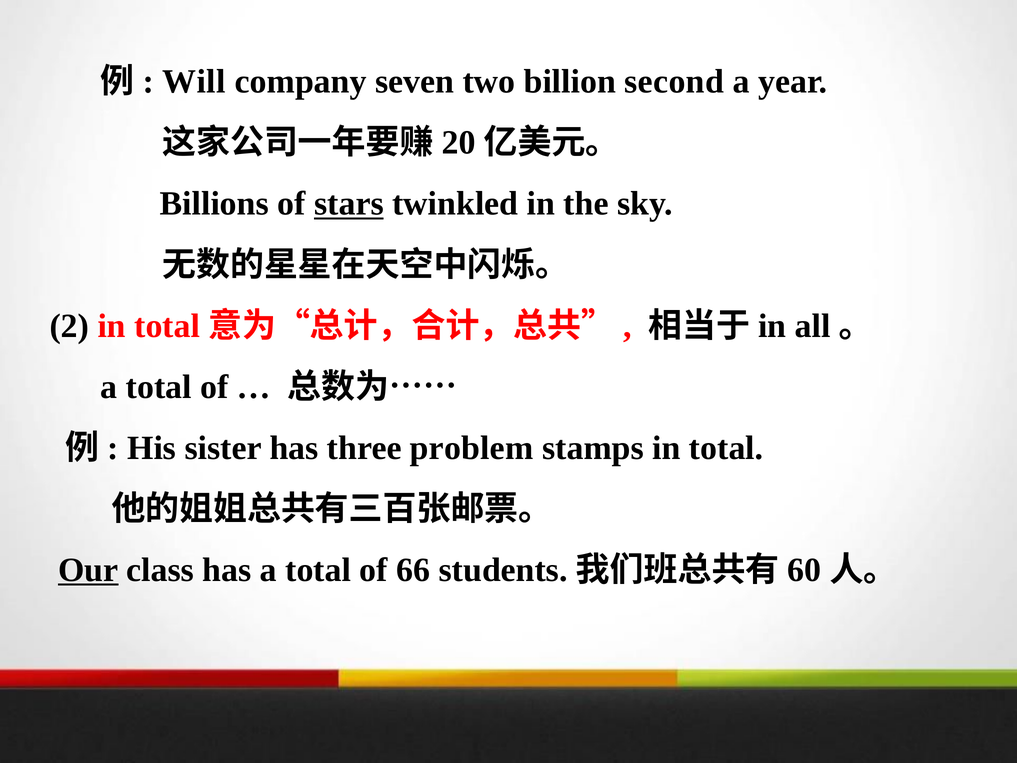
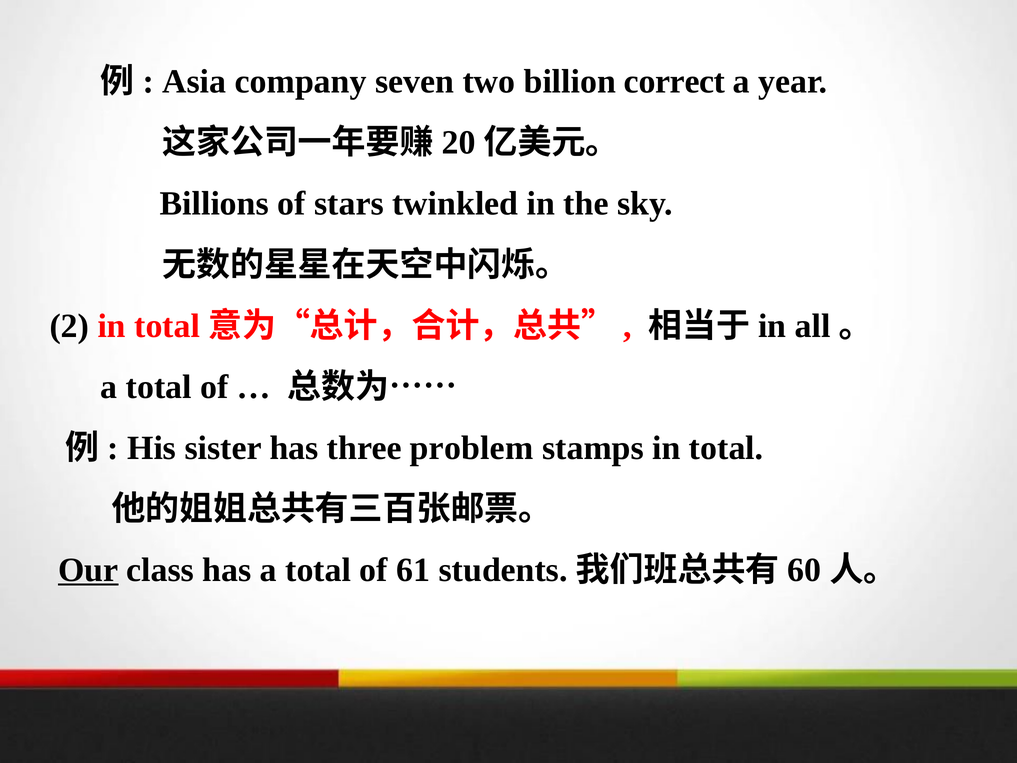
Will: Will -> Asia
second: second -> correct
stars underline: present -> none
66: 66 -> 61
